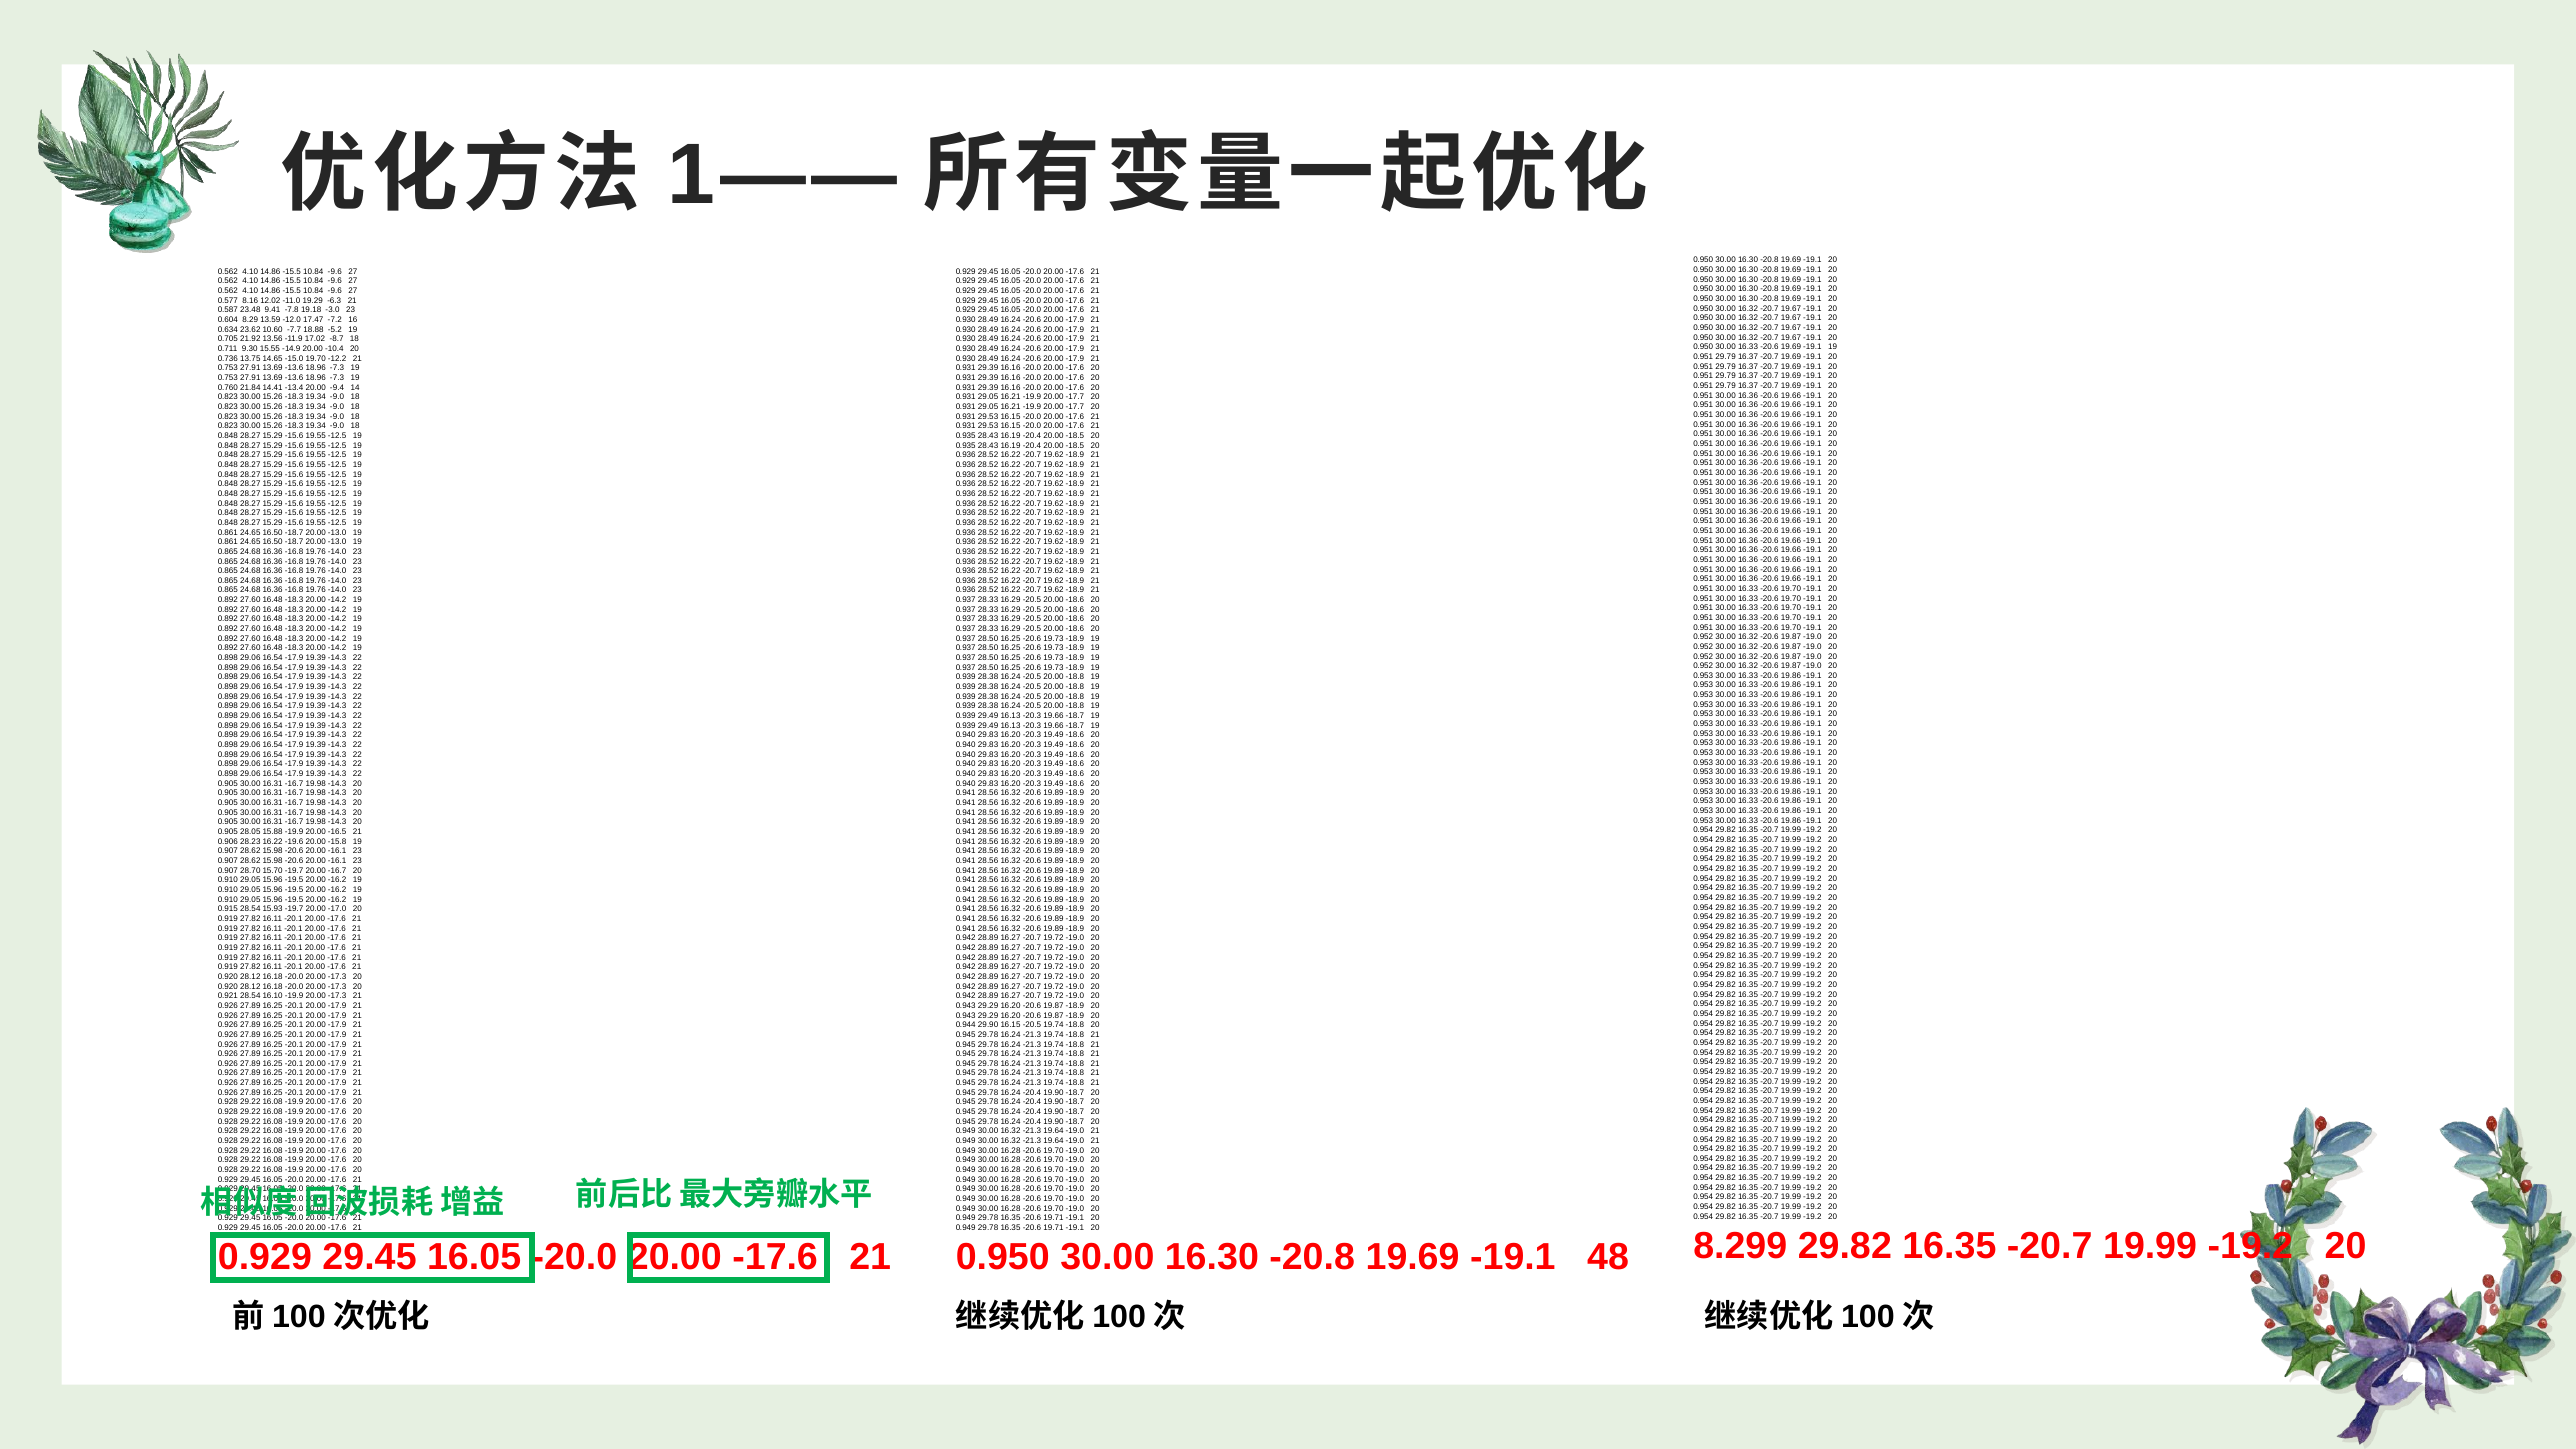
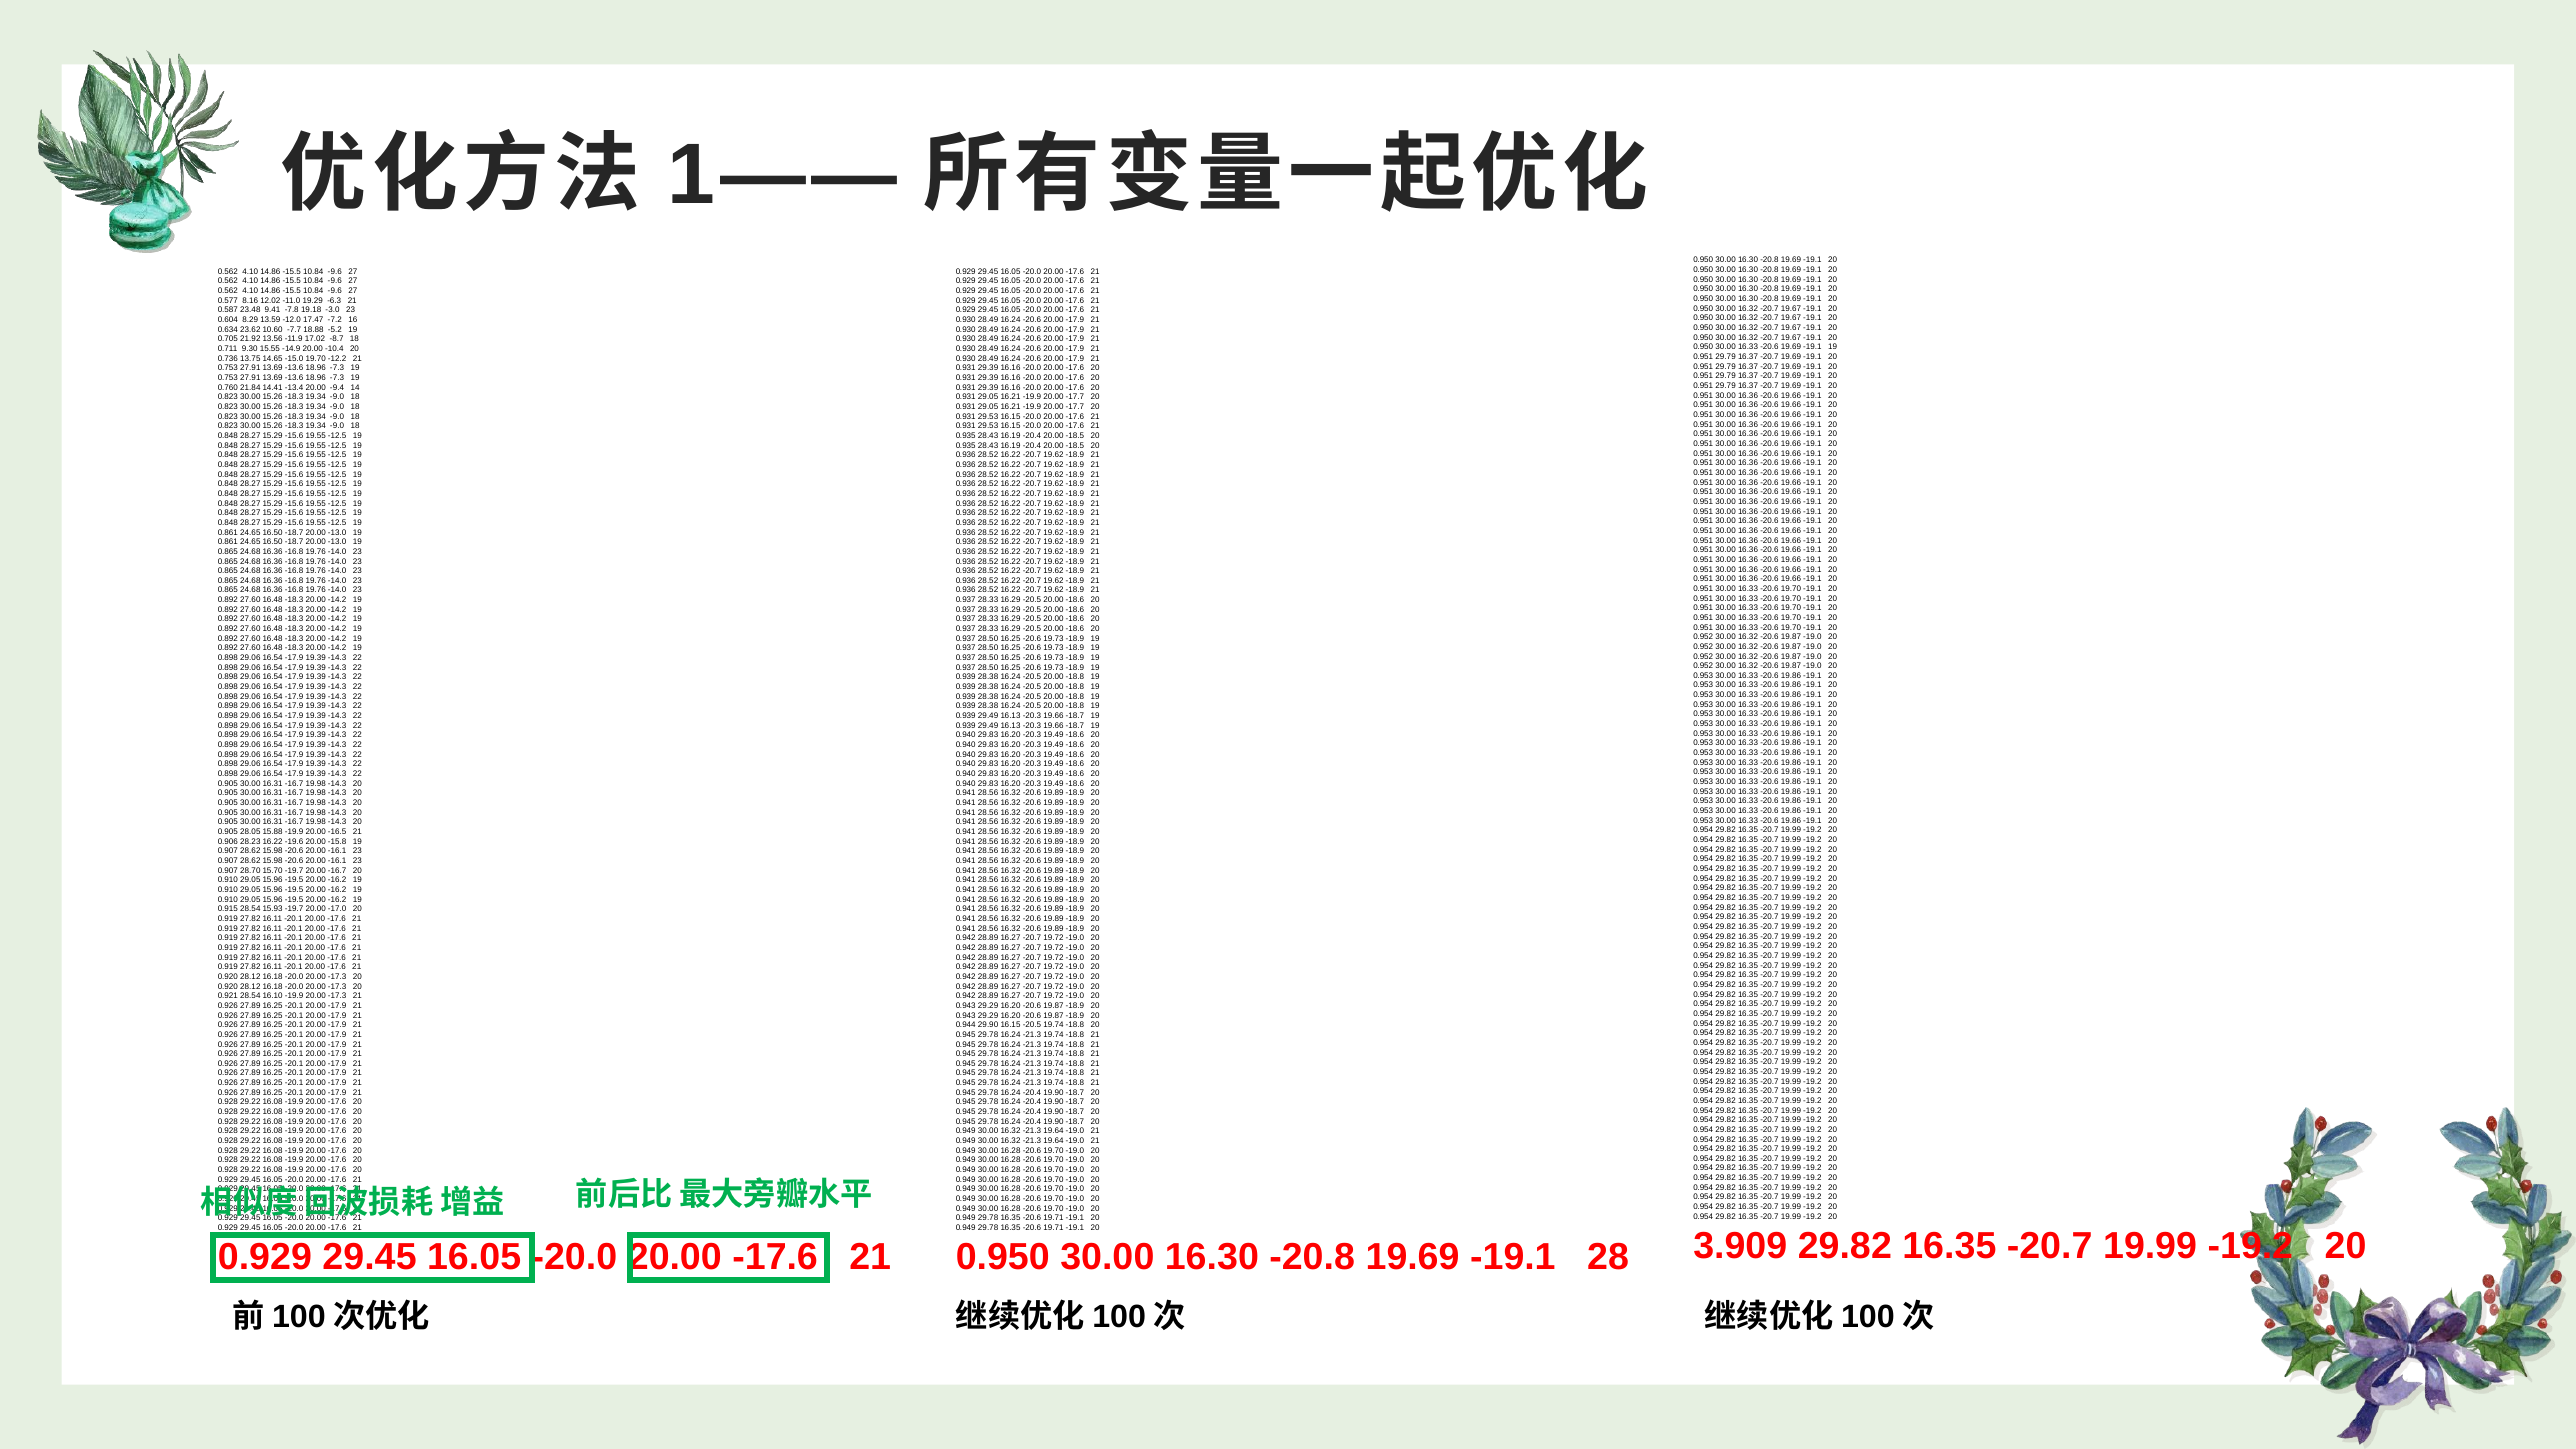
8.299: 8.299 -> 3.909
48: 48 -> 28
